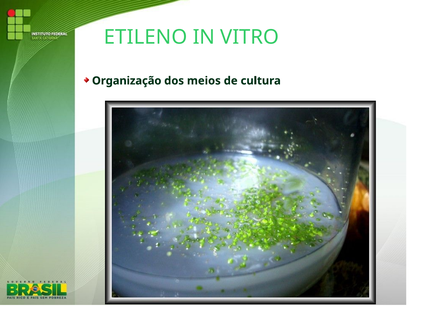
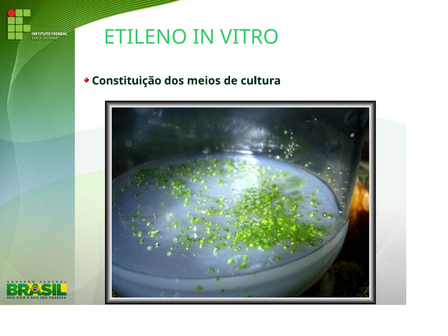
Organização: Organização -> Constituição
